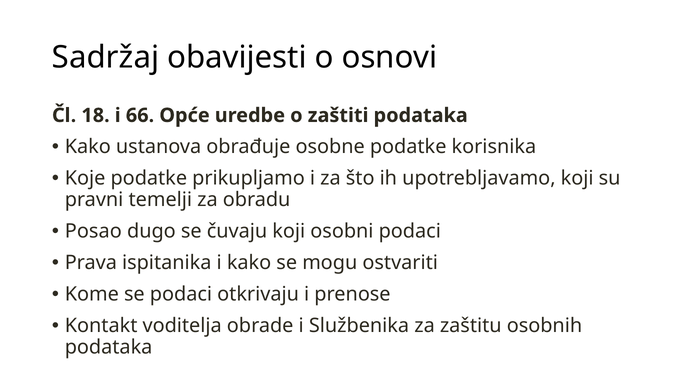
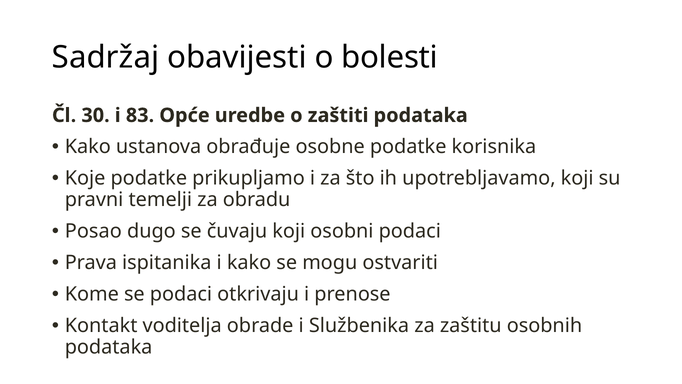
osnovi: osnovi -> bolesti
18: 18 -> 30
66: 66 -> 83
